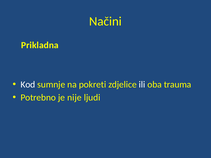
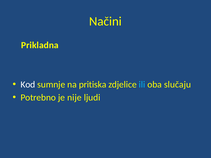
pokreti: pokreti -> pritiska
ili colour: white -> light blue
trauma: trauma -> slučaju
